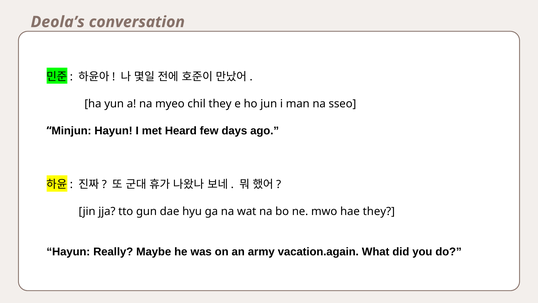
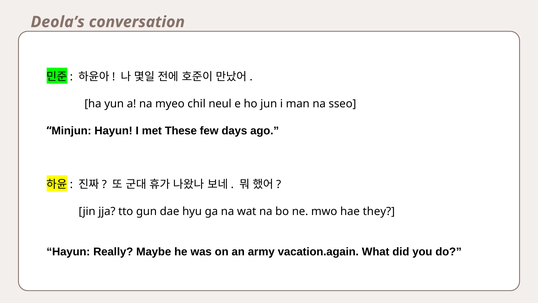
chil they: they -> neul
Heard: Heard -> These
